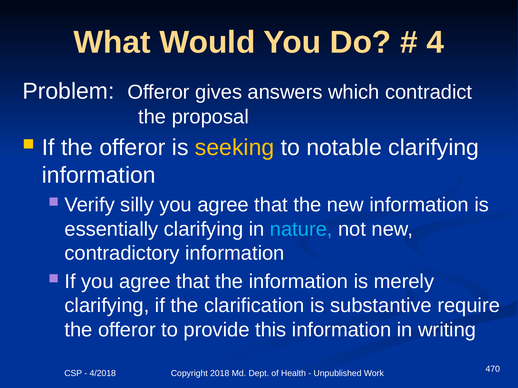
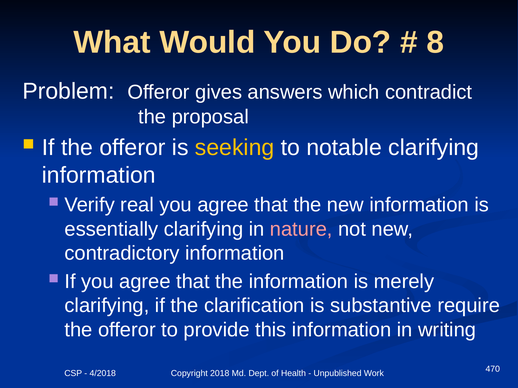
4: 4 -> 8
silly: silly -> real
nature colour: light blue -> pink
